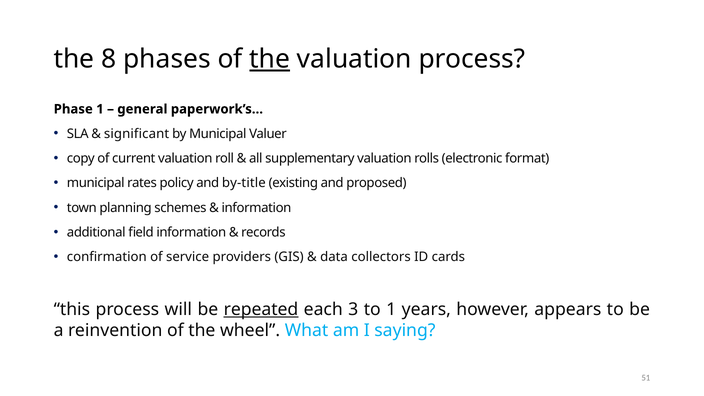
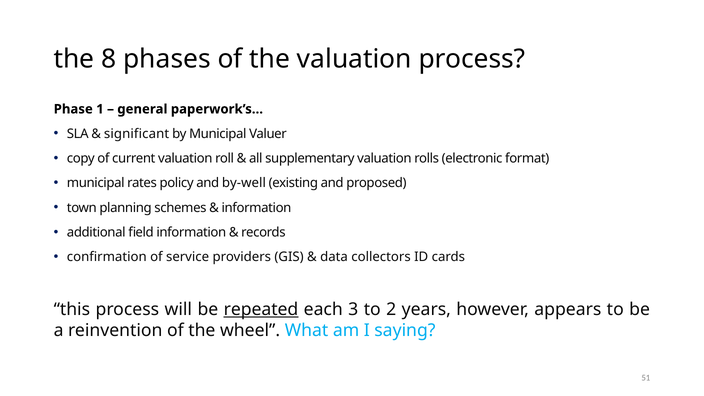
the at (270, 59) underline: present -> none
by-title: by-title -> by-well
to 1: 1 -> 2
